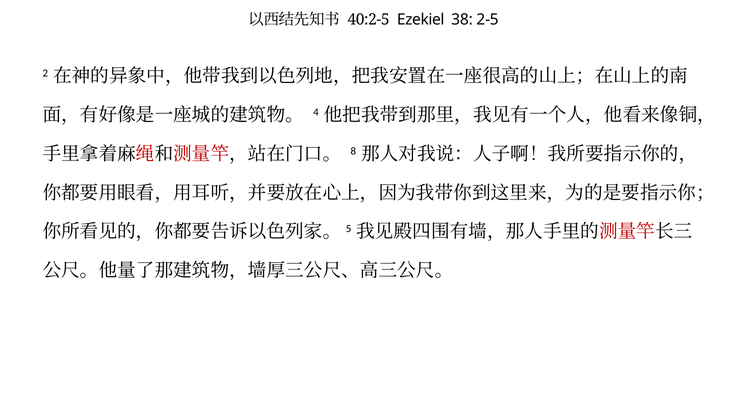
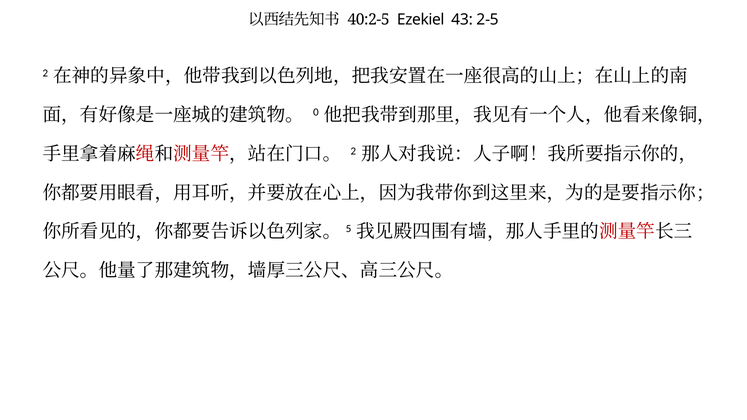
38: 38 -> 43
4: 4 -> 0
8 at (353, 151): 8 -> 2
